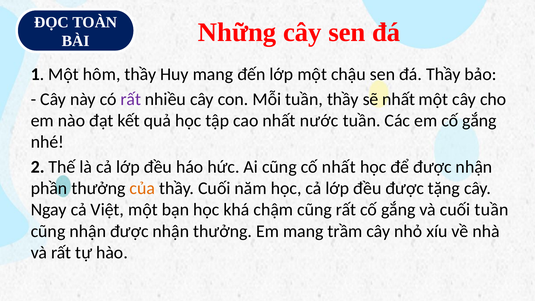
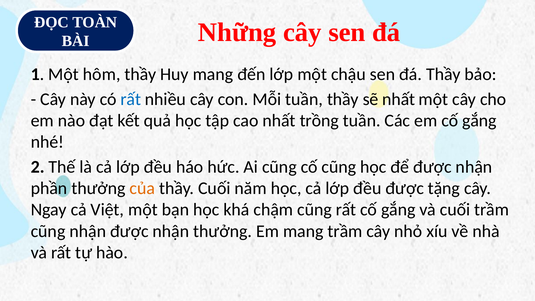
rất at (131, 99) colour: purple -> blue
nước: nước -> trồng
cố nhất: nhất -> cũng
cuối tuần: tuần -> trầm
